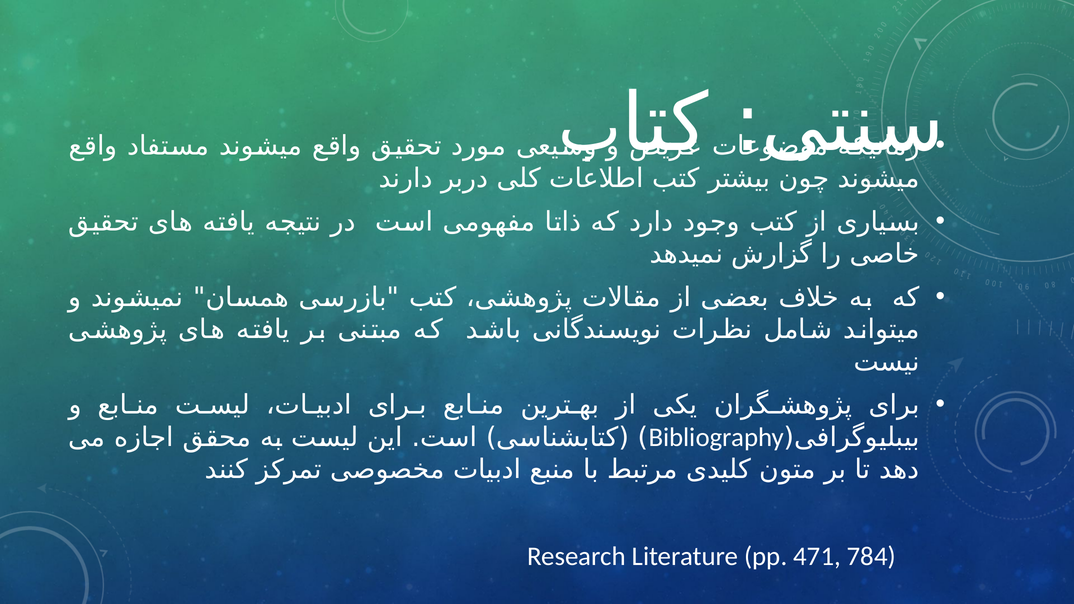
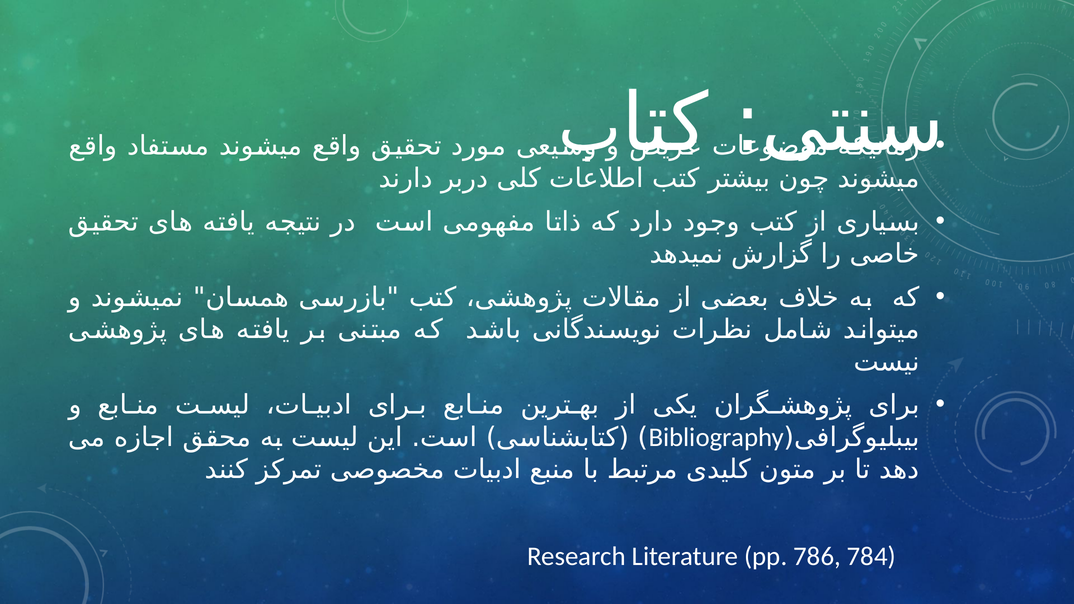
471: 471 -> 786
